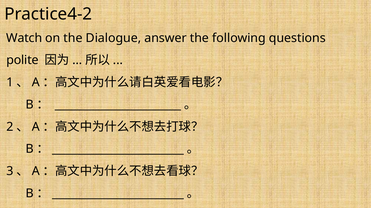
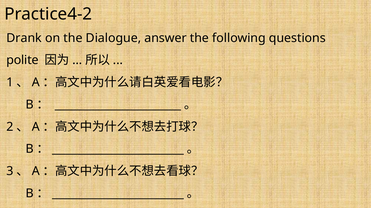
Watch: Watch -> Drank
